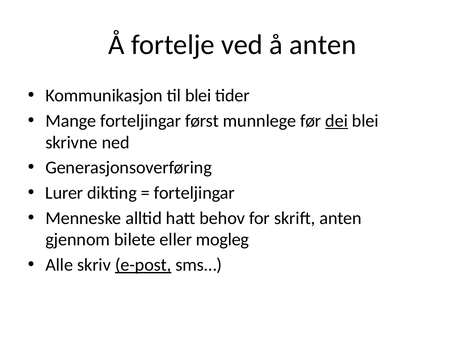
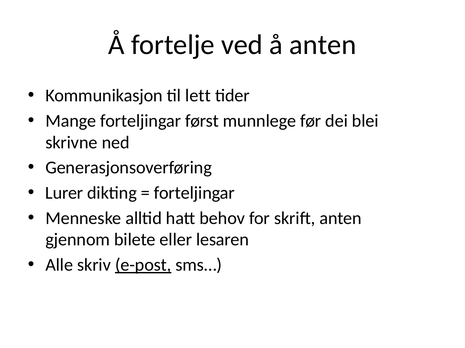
til blei: blei -> lett
dei underline: present -> none
mogleg: mogleg -> lesaren
